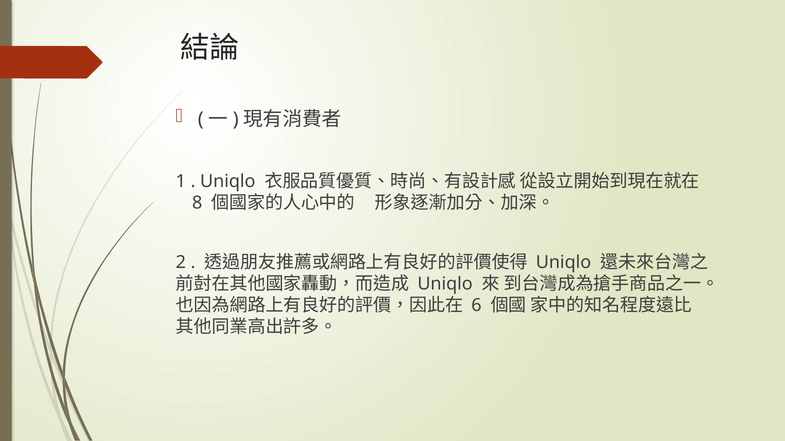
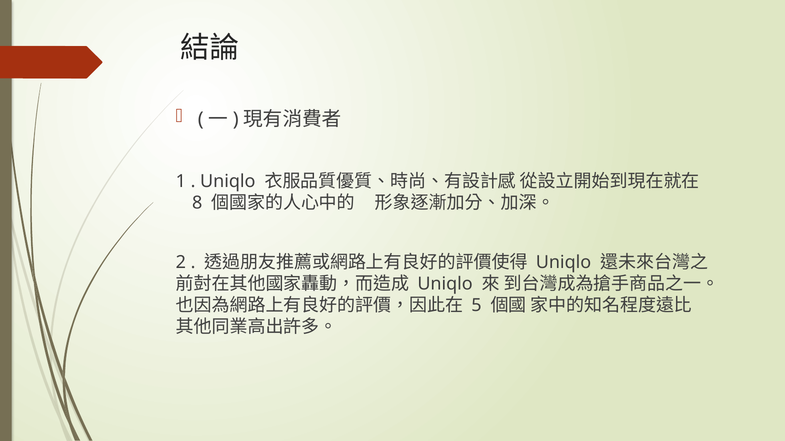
6: 6 -> 5
